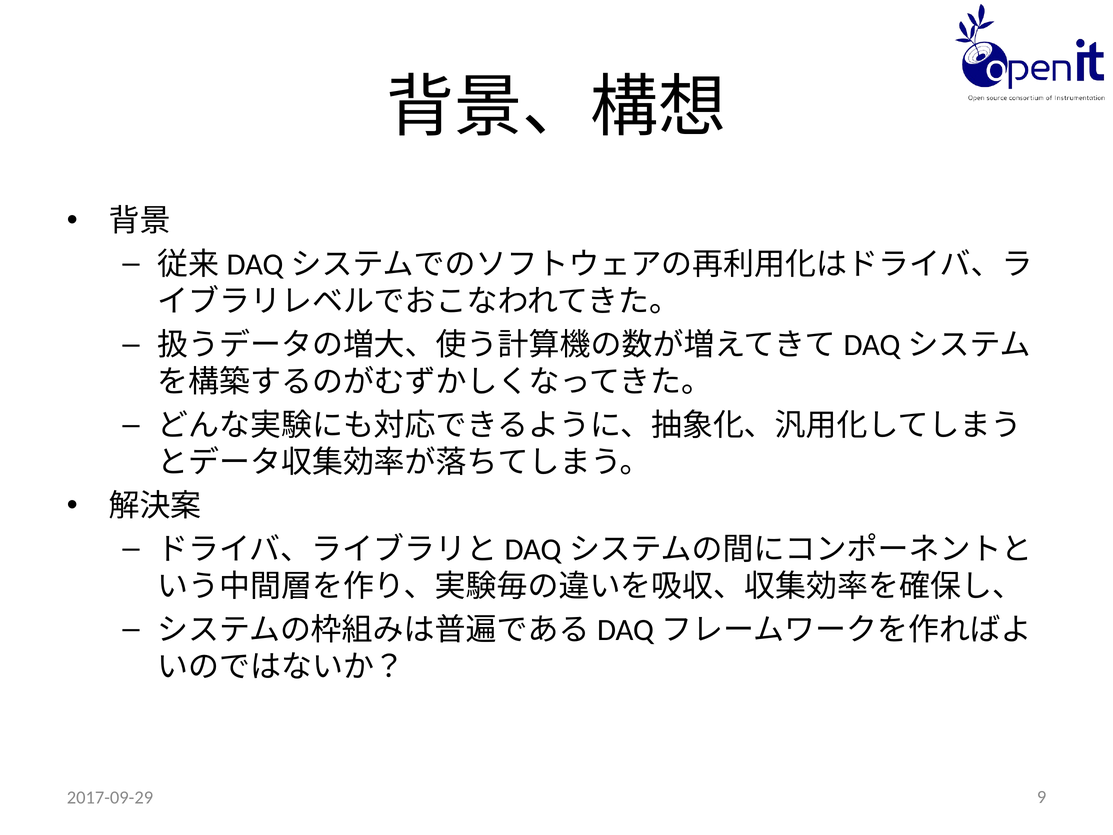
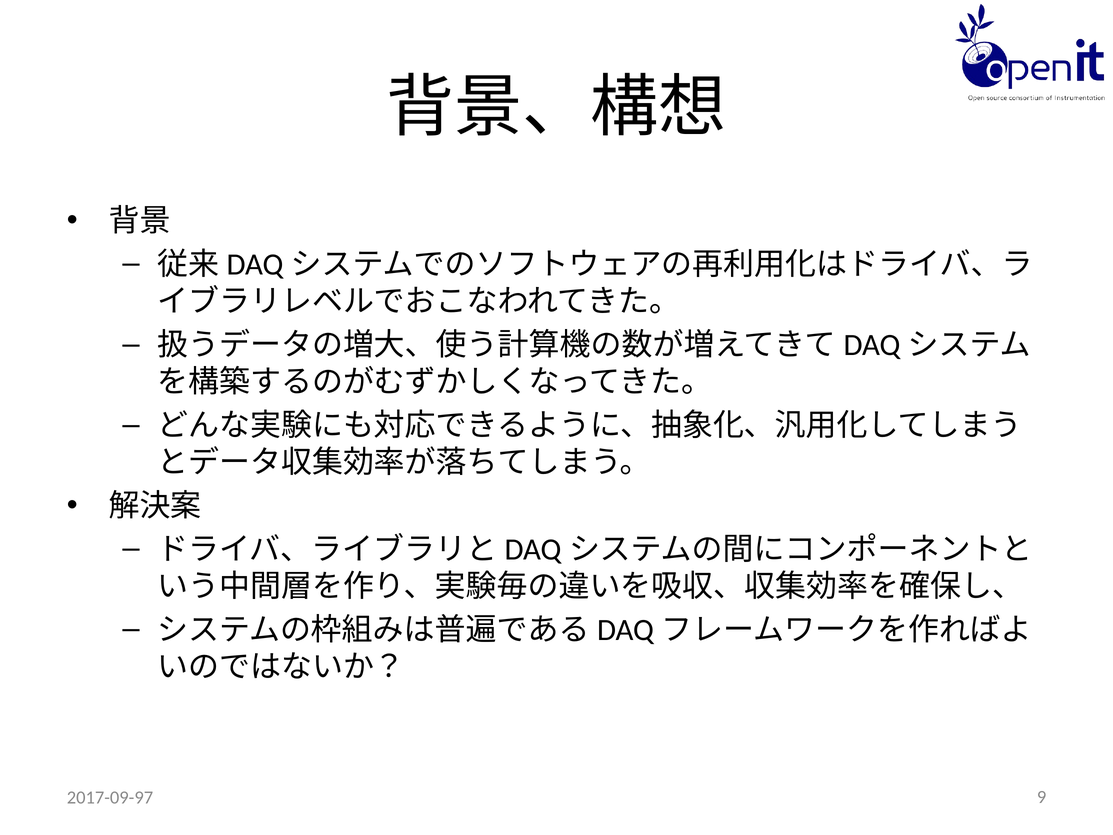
2017-09-29: 2017-09-29 -> 2017-09-97
